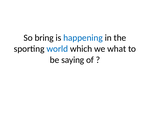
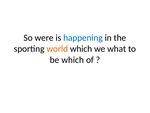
bring: bring -> were
world colour: blue -> orange
be saying: saying -> which
